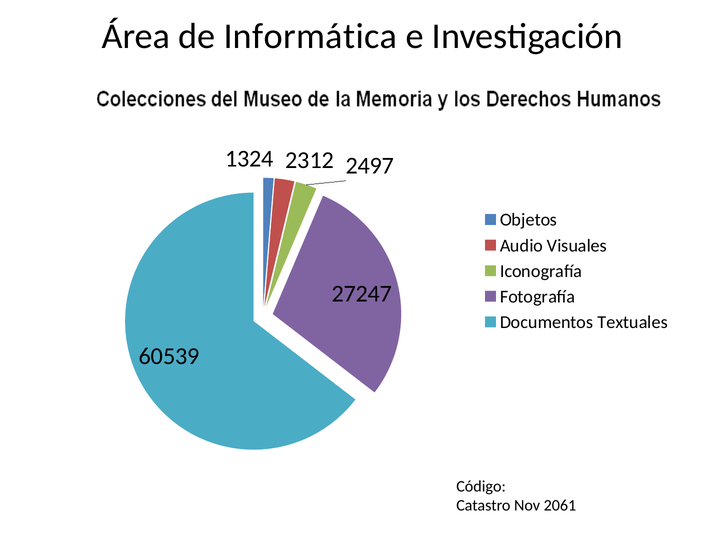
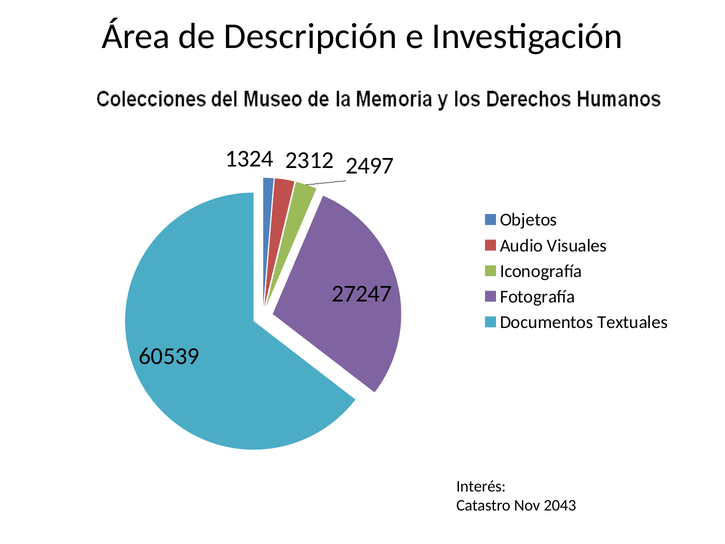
Informática: Informática -> Descripción
Código: Código -> Interés
2061: 2061 -> 2043
